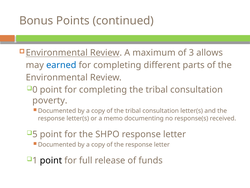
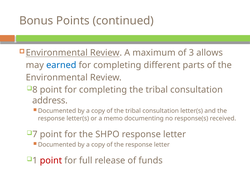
0: 0 -> 8
poverty: poverty -> address
5: 5 -> 7
point at (51, 160) colour: black -> red
